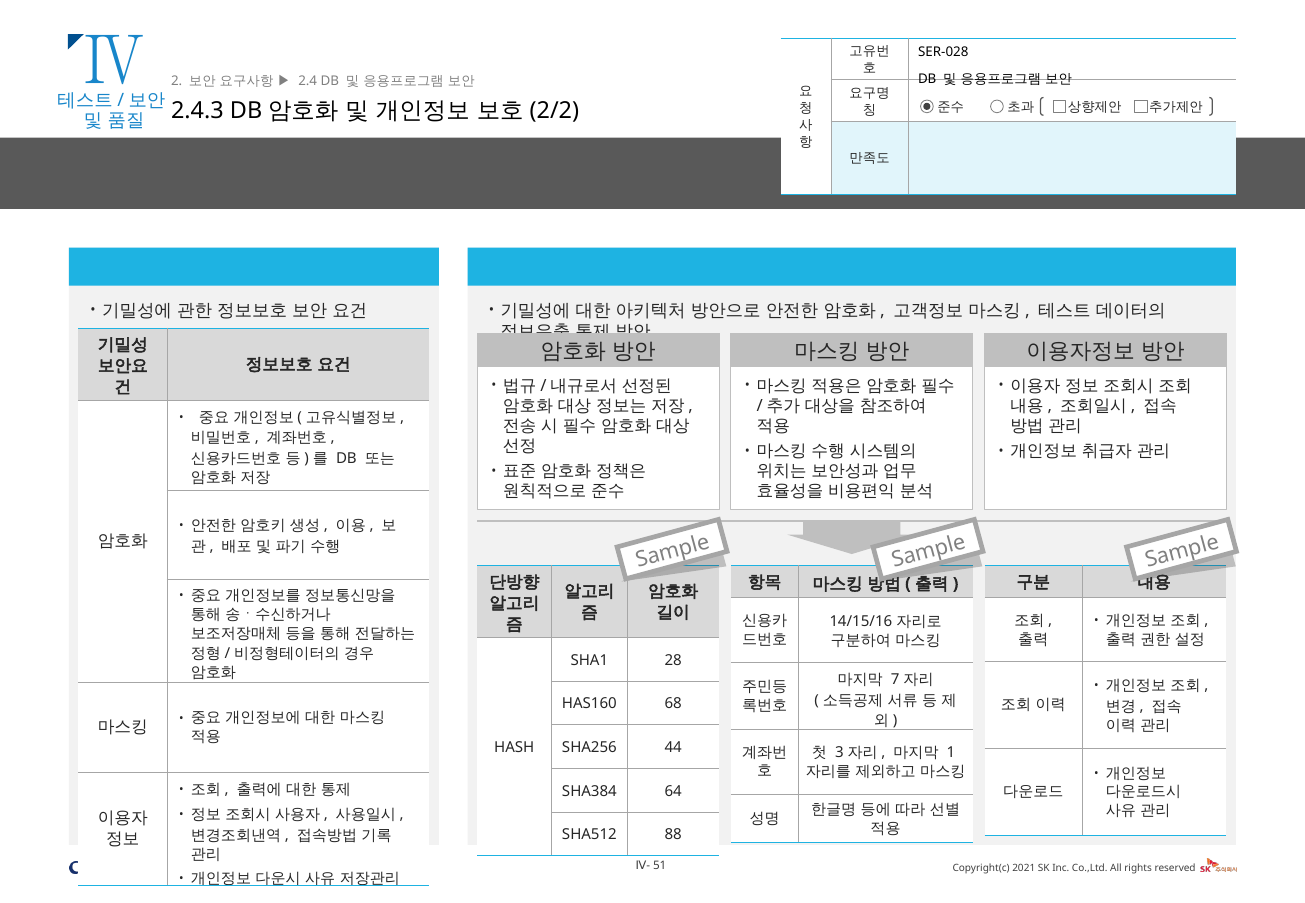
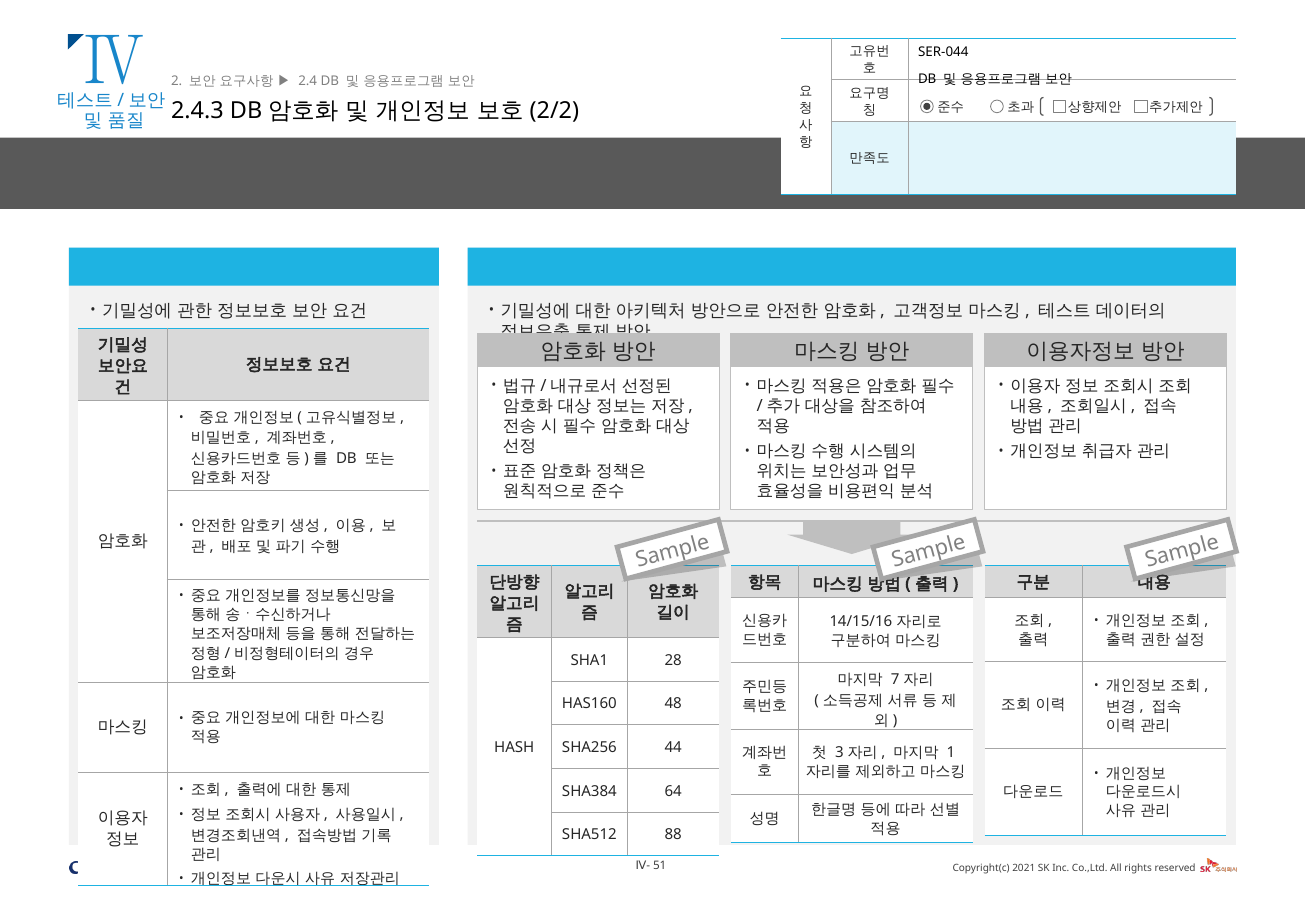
SER-028: SER-028 -> SER-044
68: 68 -> 48
